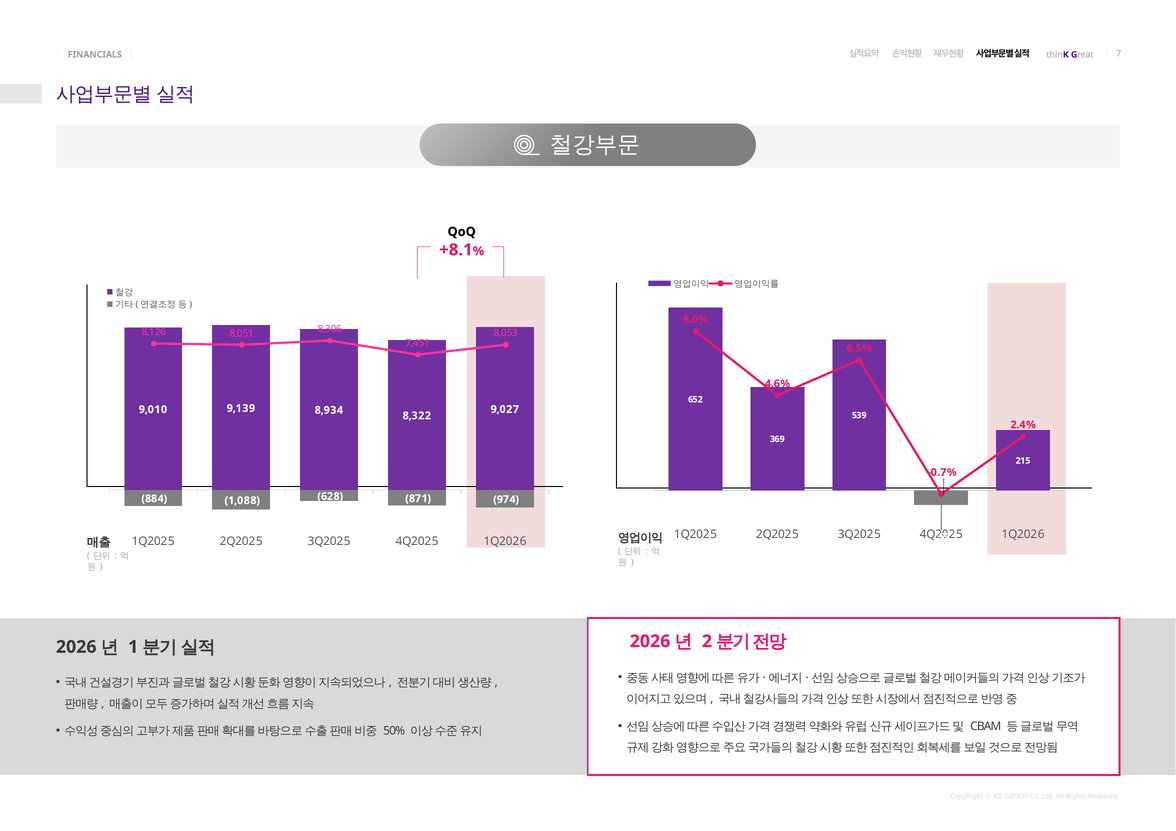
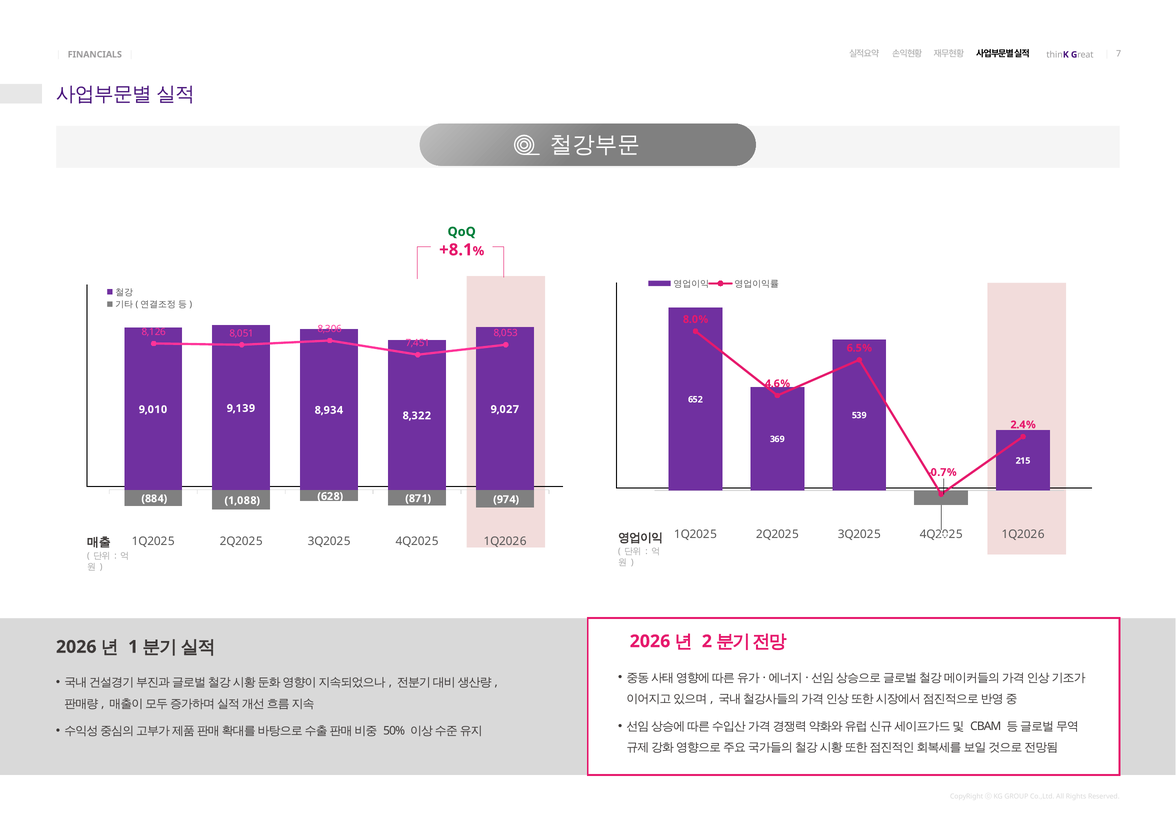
QoQ colour: black -> green
